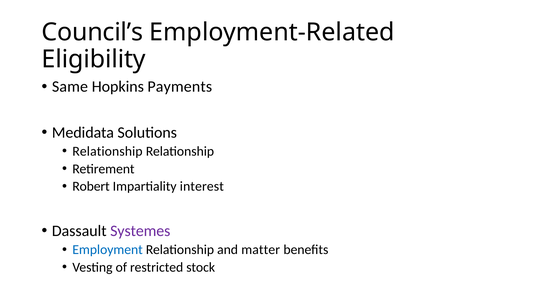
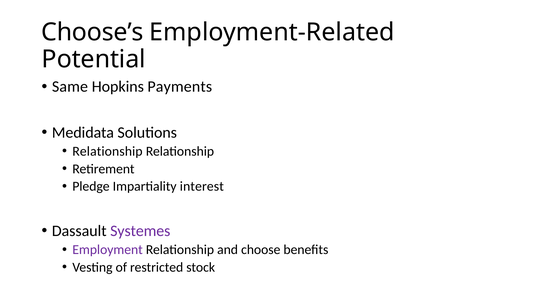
Council’s: Council’s -> Choose’s
Eligibility: Eligibility -> Potential
Robert: Robert -> Pledge
Employment colour: blue -> purple
matter: matter -> choose
